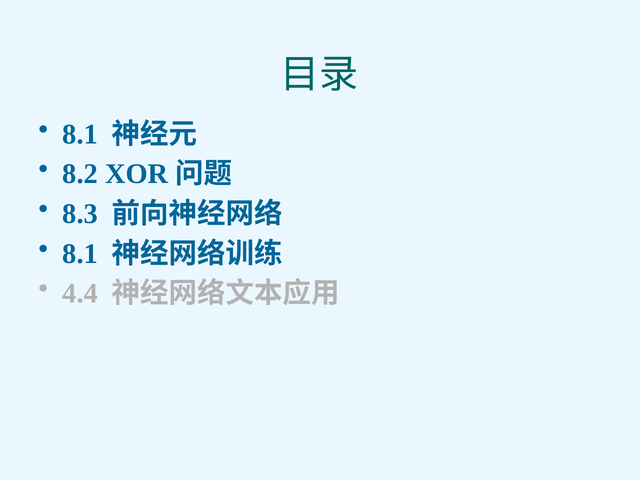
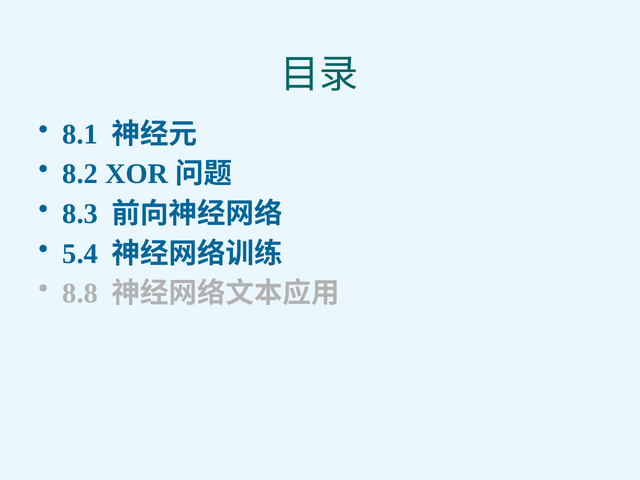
8.1 at (80, 254): 8.1 -> 5.4
4.4: 4.4 -> 8.8
